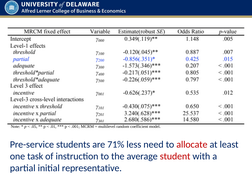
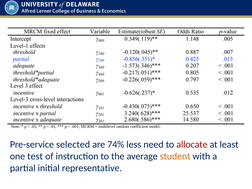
students: students -> selected
71%: 71% -> 74%
task: task -> test
student colour: red -> orange
